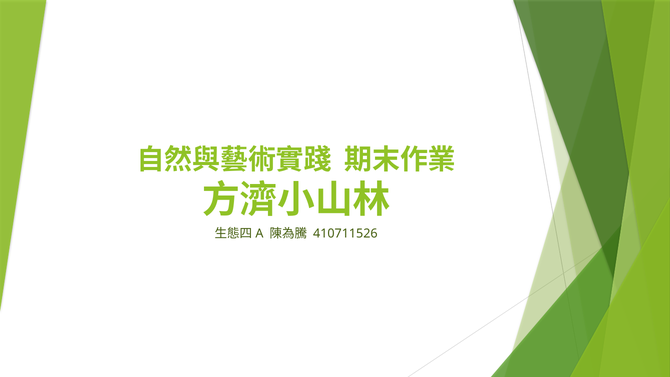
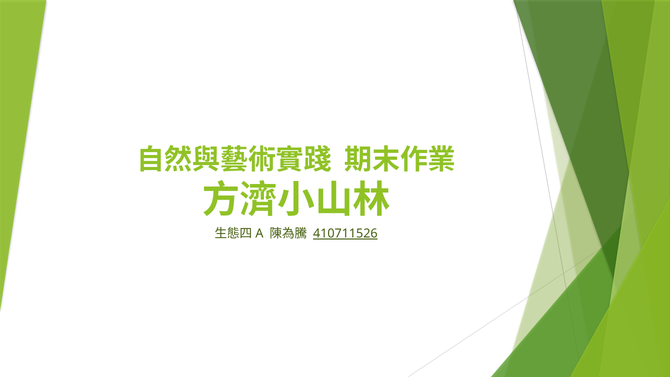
410711526 underline: none -> present
